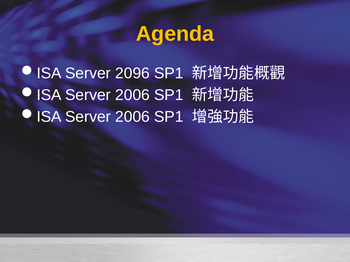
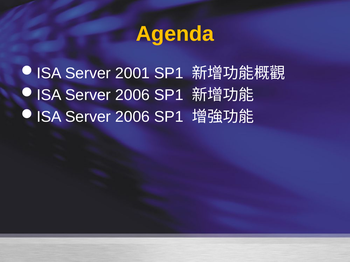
2096: 2096 -> 2001
